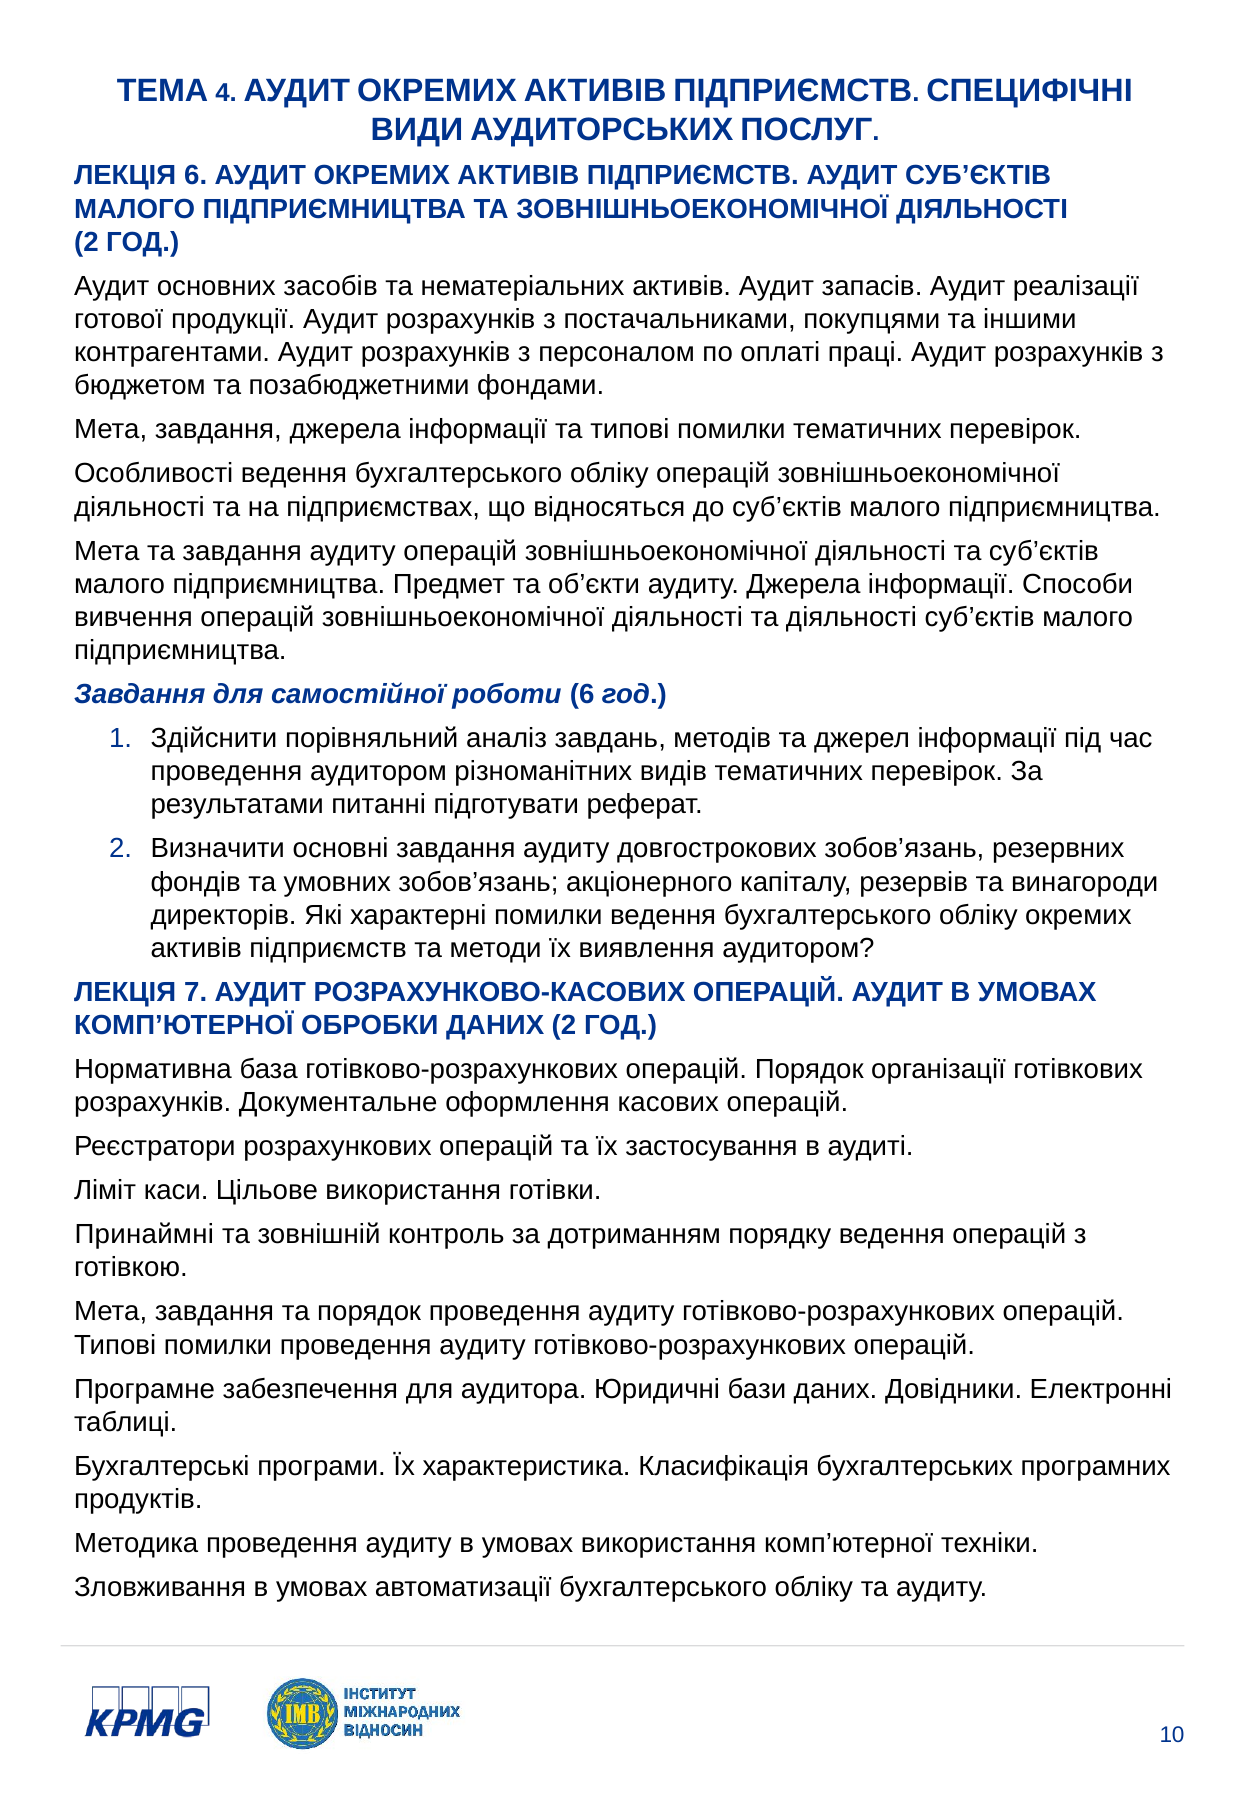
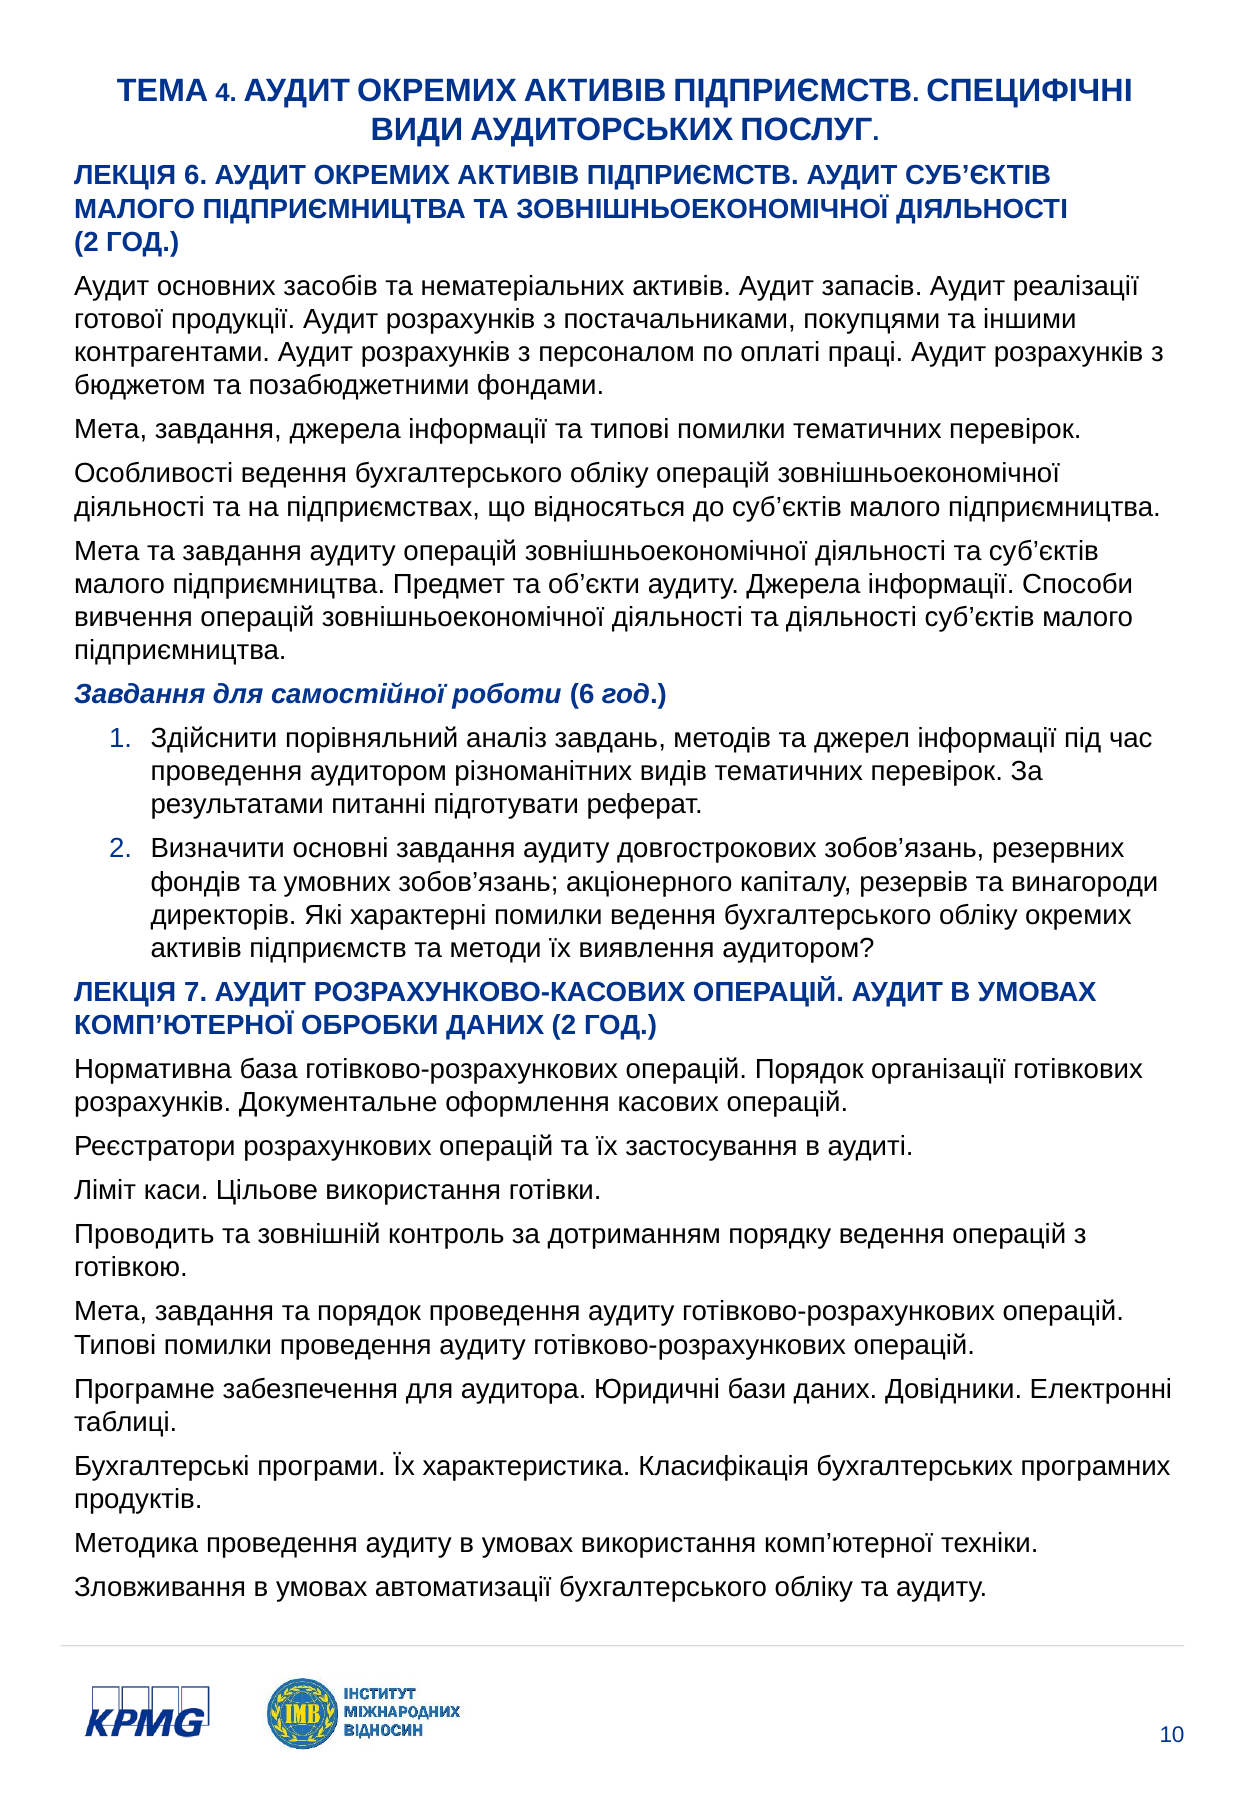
Принаймні: Принаймні -> Проводить
